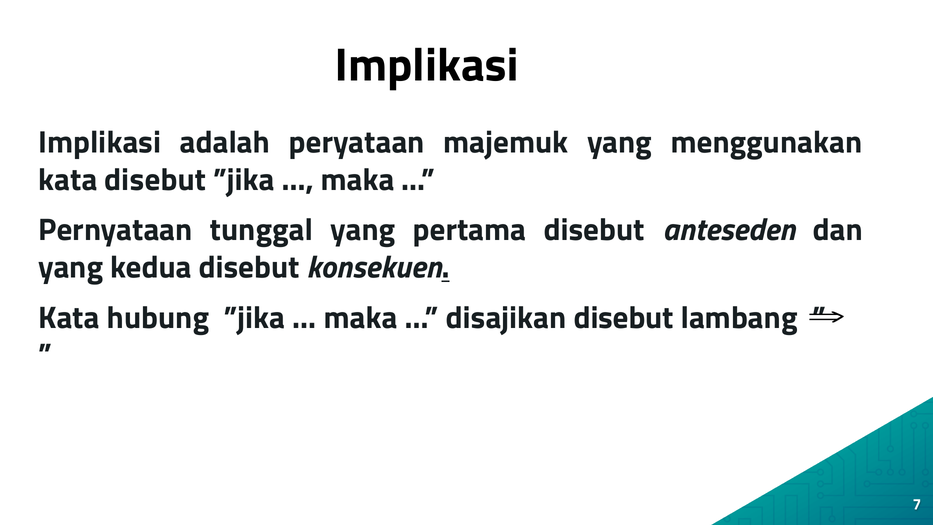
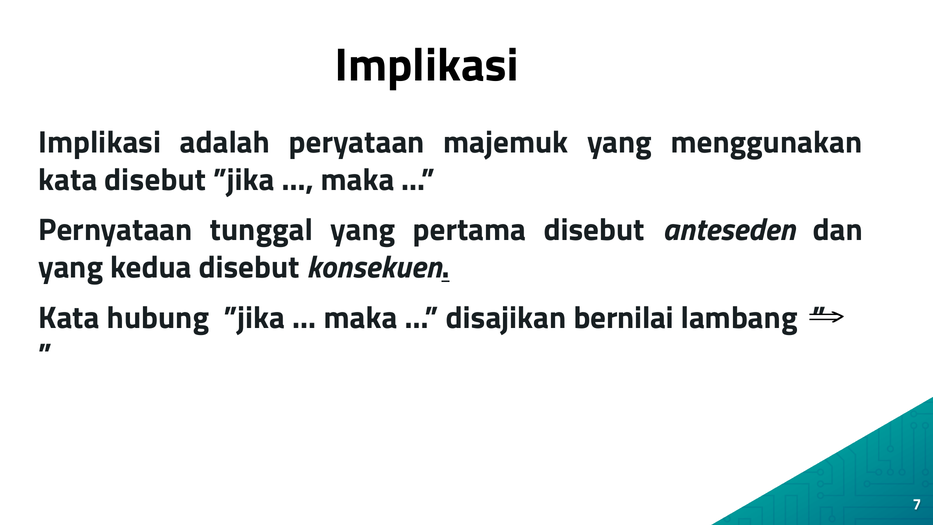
disajikan disebut: disebut -> bernilai
